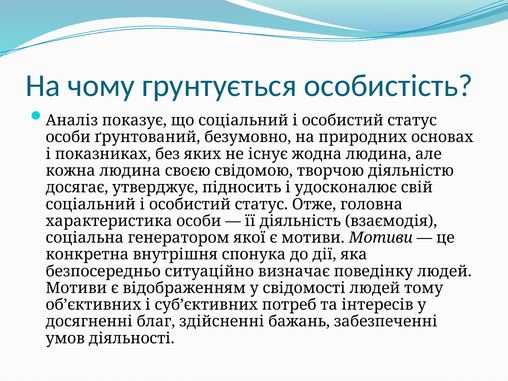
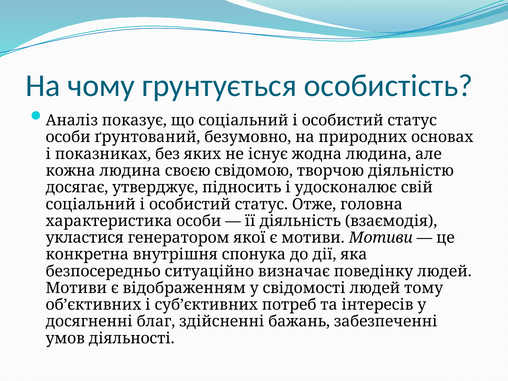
соціальна: соціальна -> укластися
